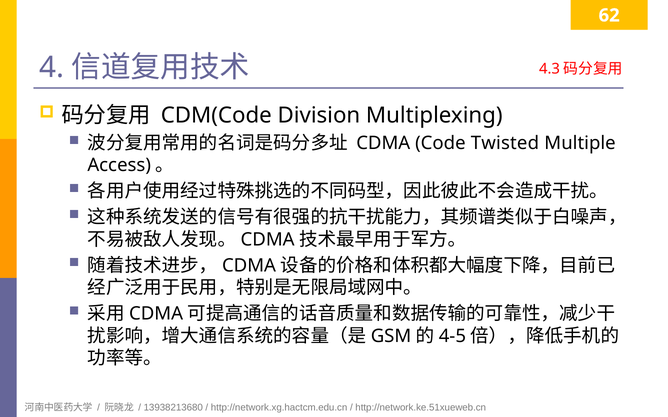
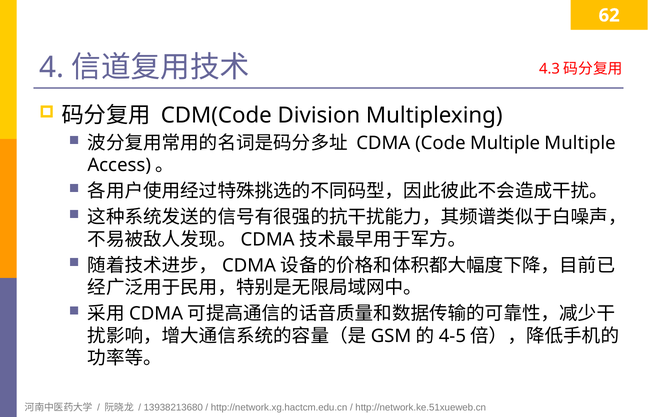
Code Twisted: Twisted -> Multiple
